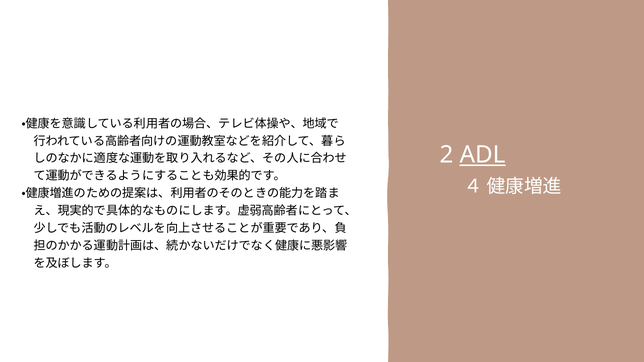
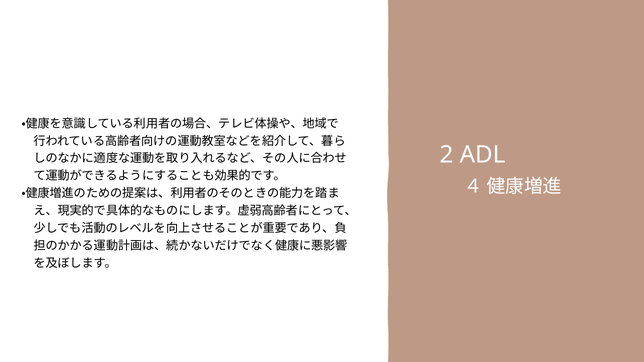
ADL underline: present -> none
